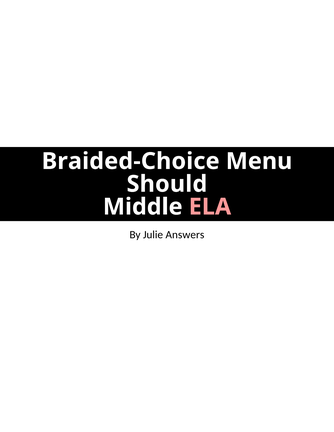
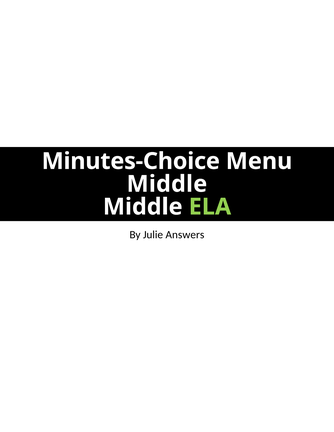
Braided-Choice: Braided-Choice -> Minutes-Choice
Should at (167, 184): Should -> Middle
ELA colour: pink -> light green
